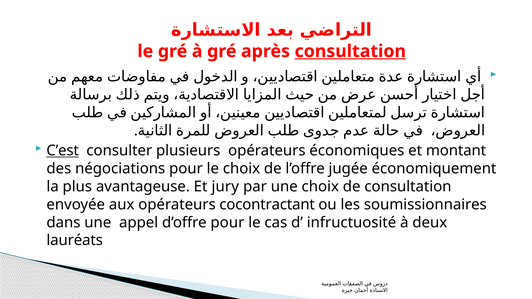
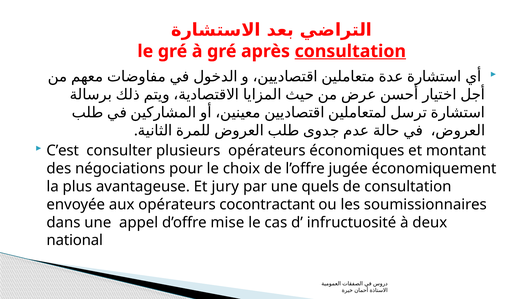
C’est underline: present -> none
une choix: choix -> quels
d’offre pour: pour -> mise
lauréats: lauréats -> national
